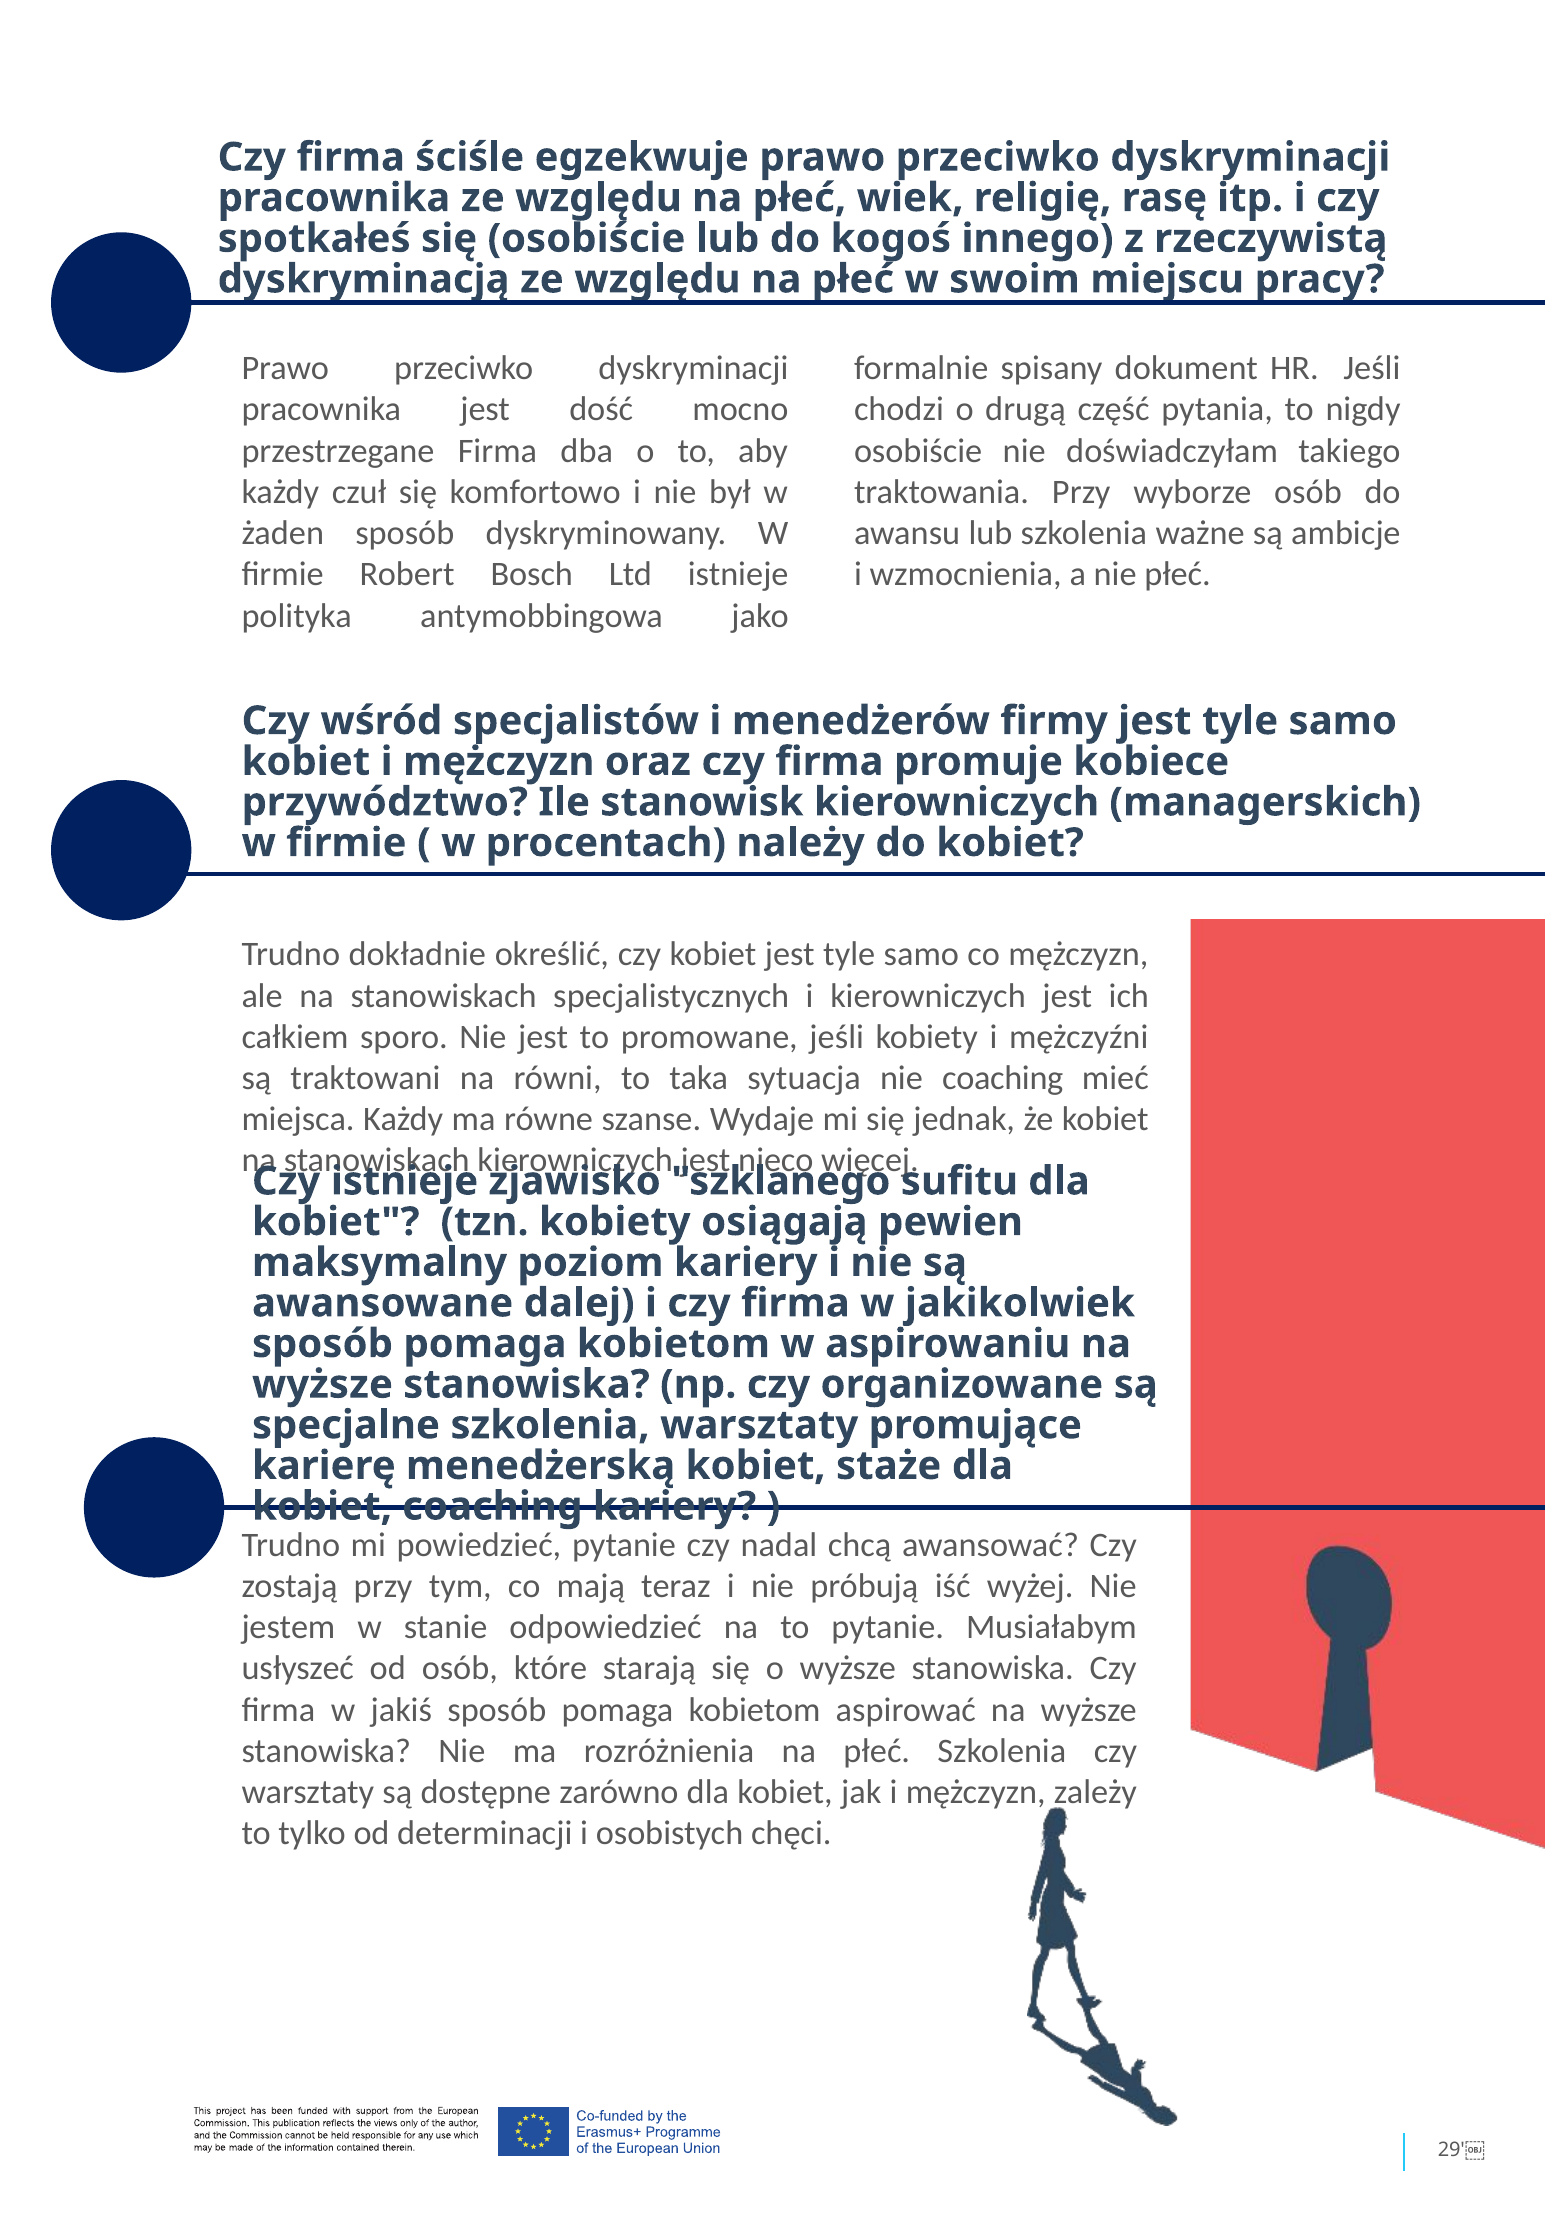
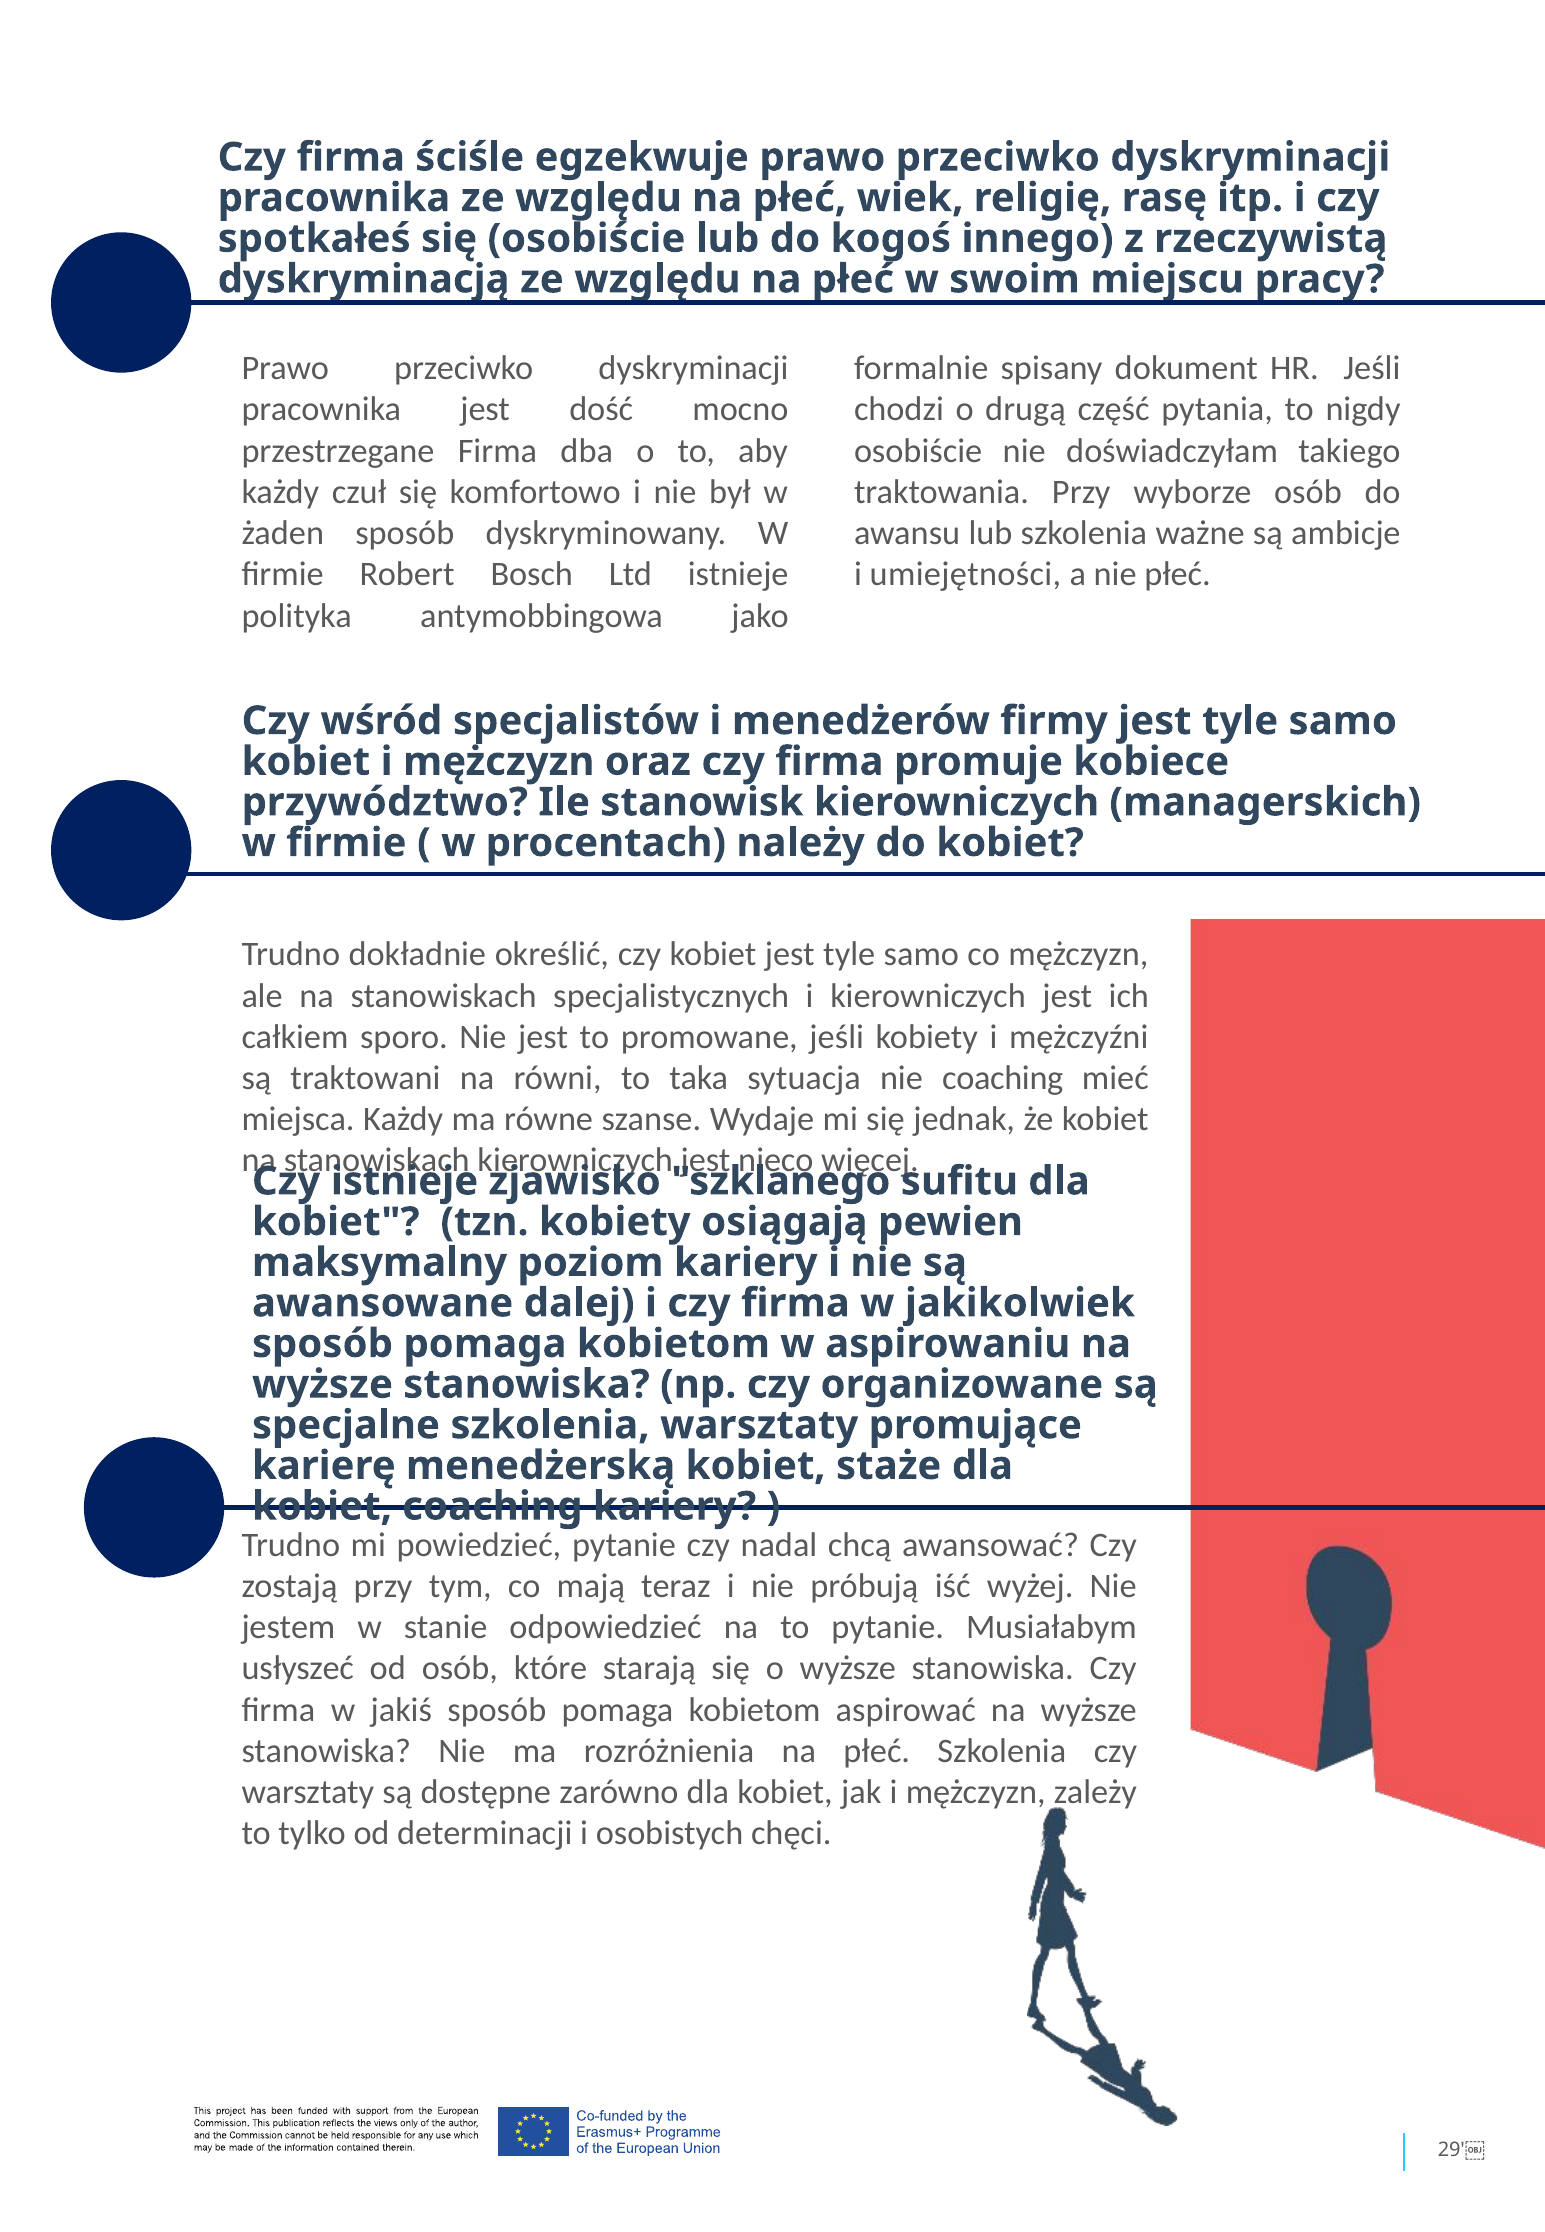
wzmocnienia: wzmocnienia -> umiejętności
